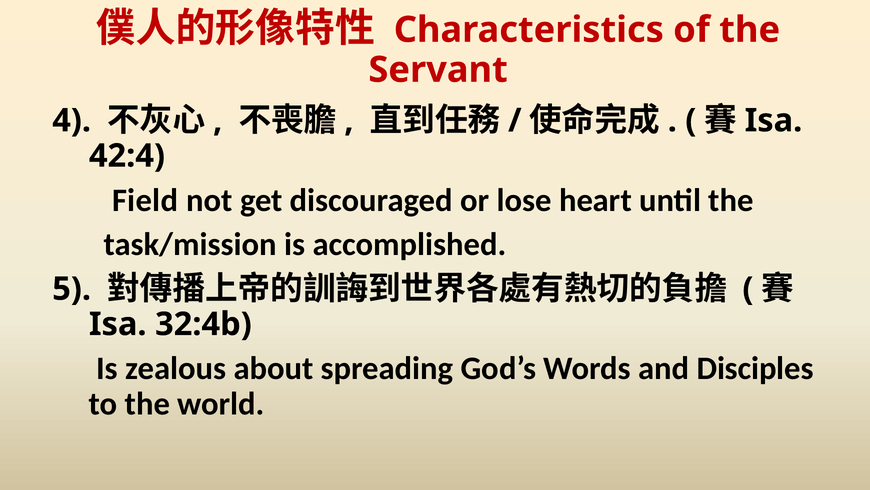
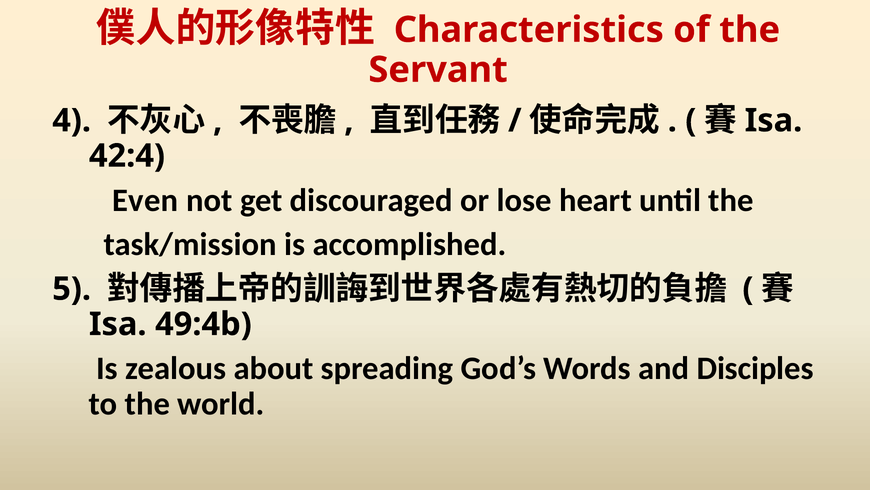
Field: Field -> Even
32:4b: 32:4b -> 49:4b
